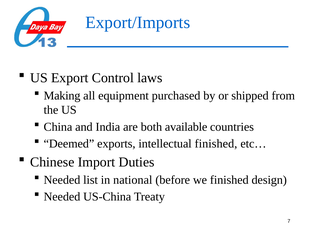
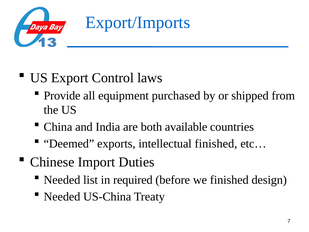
Making: Making -> Provide
national: national -> required
